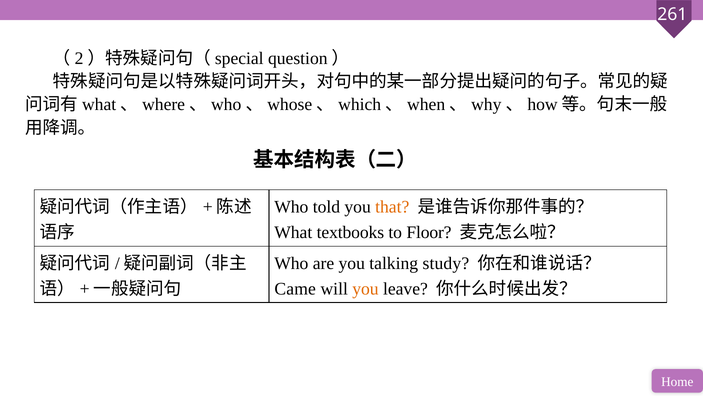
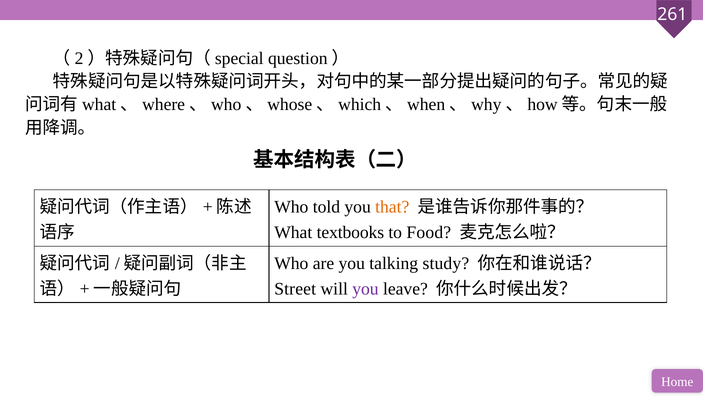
Floor: Floor -> Food
Came: Came -> Street
you at (365, 289) colour: orange -> purple
